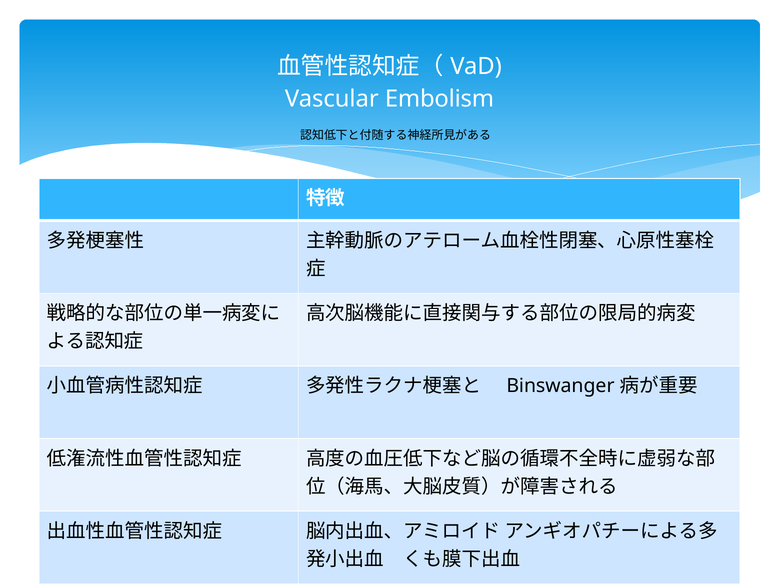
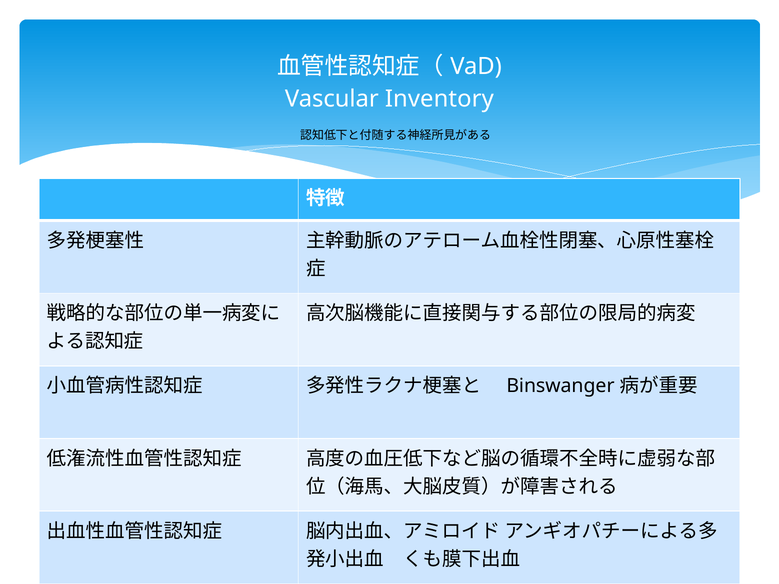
Embolism: Embolism -> Inventory
